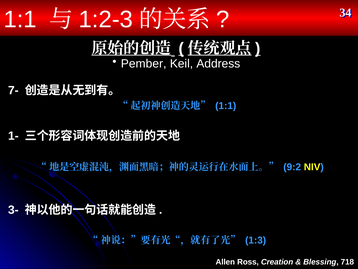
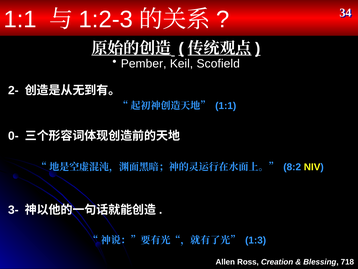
Address: Address -> Scofield
7-: 7- -> 2-
1-: 1- -> 0-
9:2: 9:2 -> 8:2
